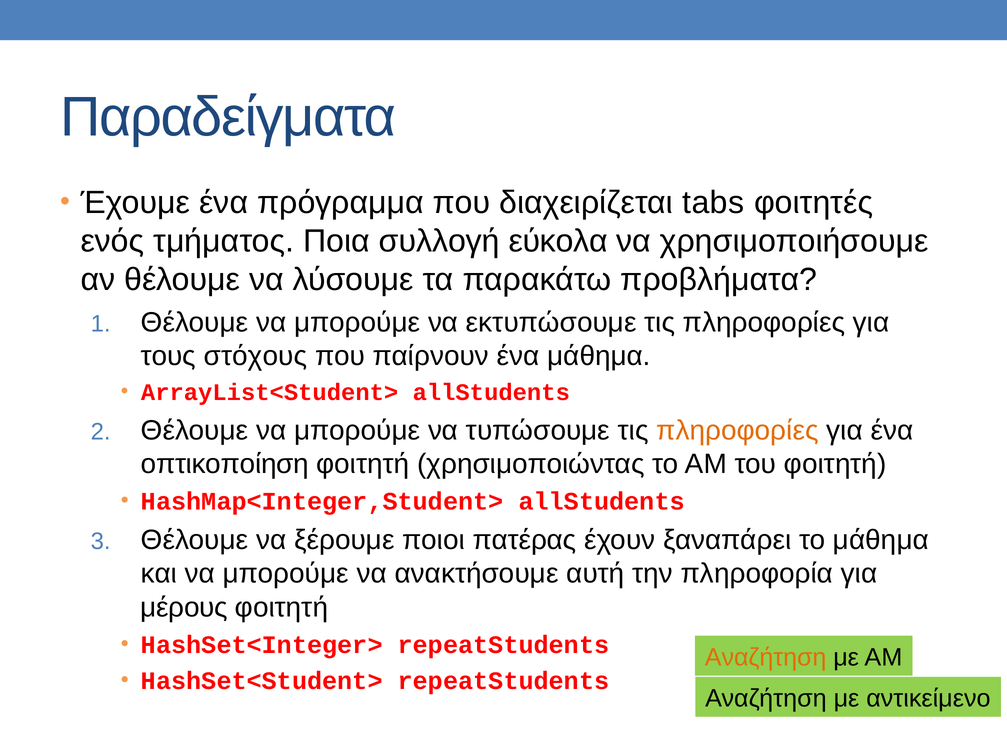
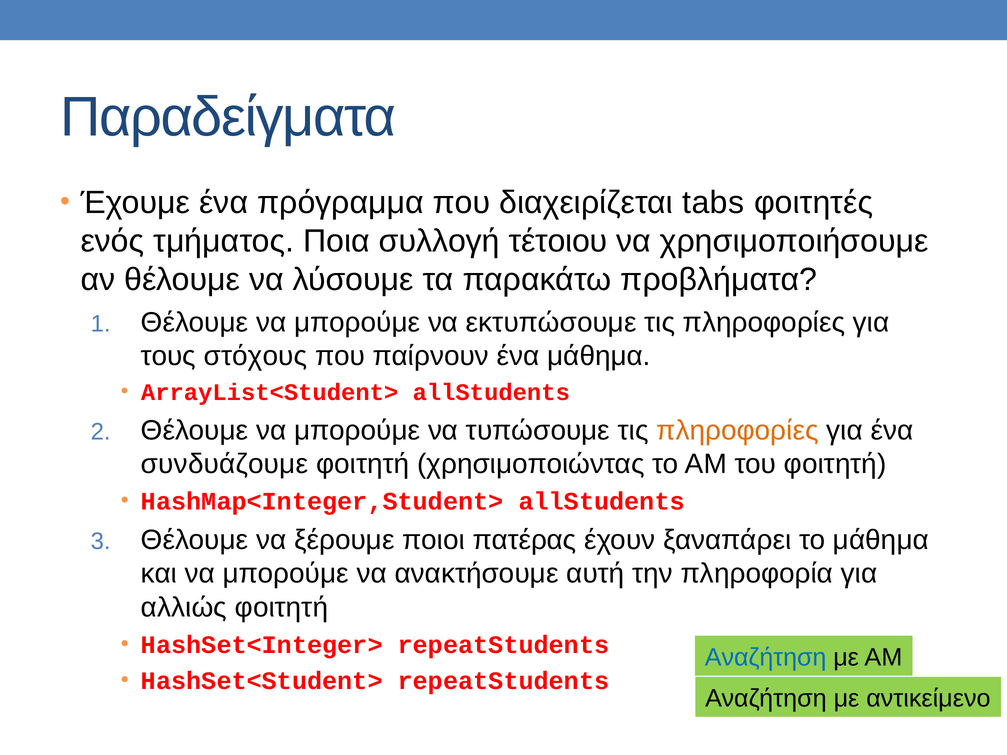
εύκολα: εύκολα -> τέτοιου
οπτικοποίηση: οπτικοποίηση -> συνδυάζουμε
μέρους: μέρους -> αλλιώς
Αναζήτηση at (766, 658) colour: orange -> blue
